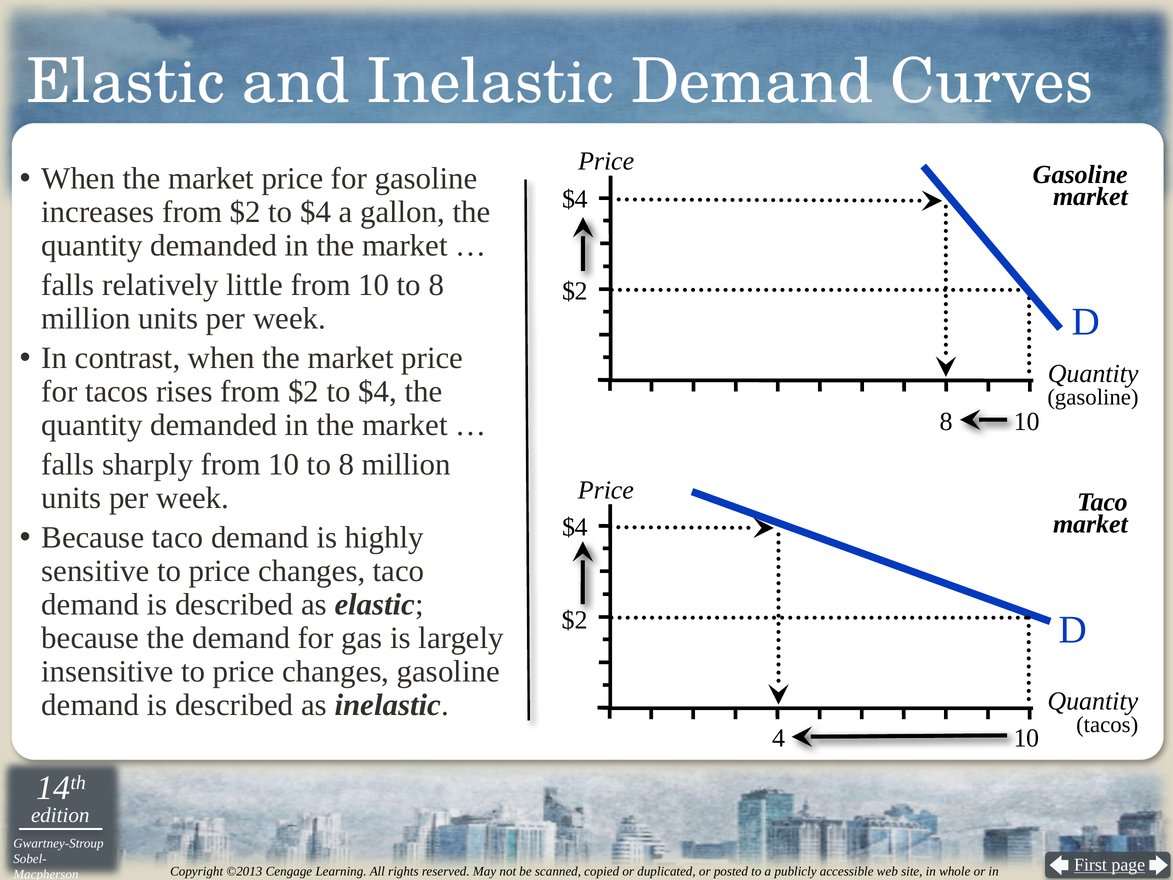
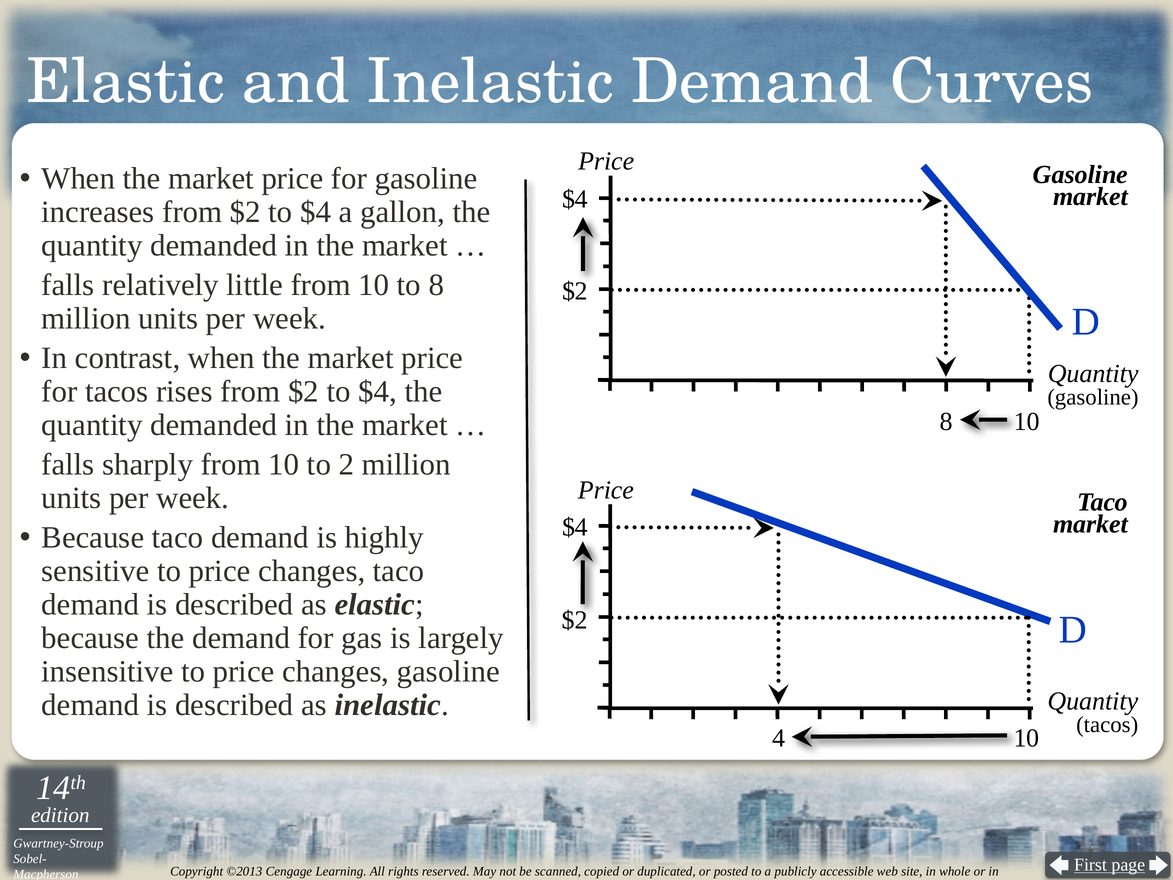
8 at (346, 465): 8 -> 2
